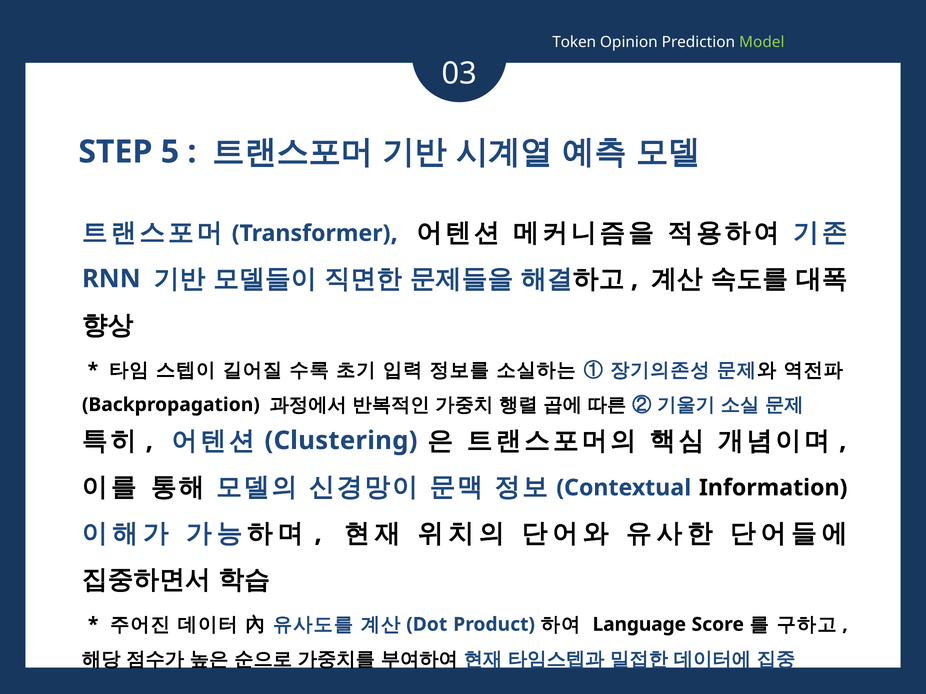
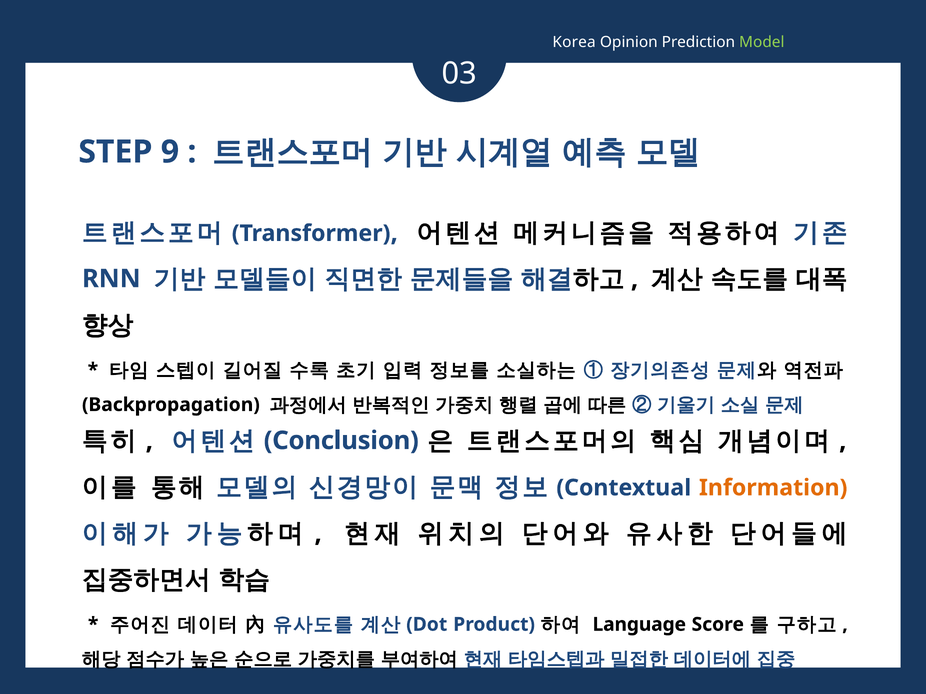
Token: Token -> Korea
5: 5 -> 9
Clustering: Clustering -> Conclusion
Information colour: black -> orange
